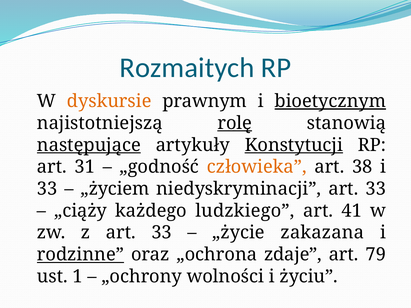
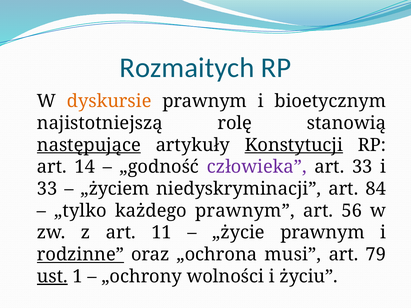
bioetycznym underline: present -> none
rolę underline: present -> none
31: 31 -> 14
człowieka colour: orange -> purple
art 38: 38 -> 33
niedyskryminacji art 33: 33 -> 84
„ciąży: „ciąży -> „tylko
każdego ludzkiego: ludzkiego -> prawnym
41: 41 -> 56
z art 33: 33 -> 11
„życie zakazana: zakazana -> prawnym
zdaje: zdaje -> musi
ust underline: none -> present
